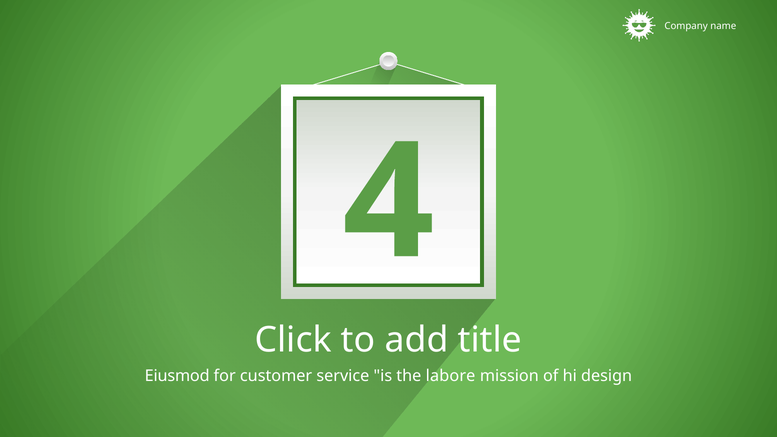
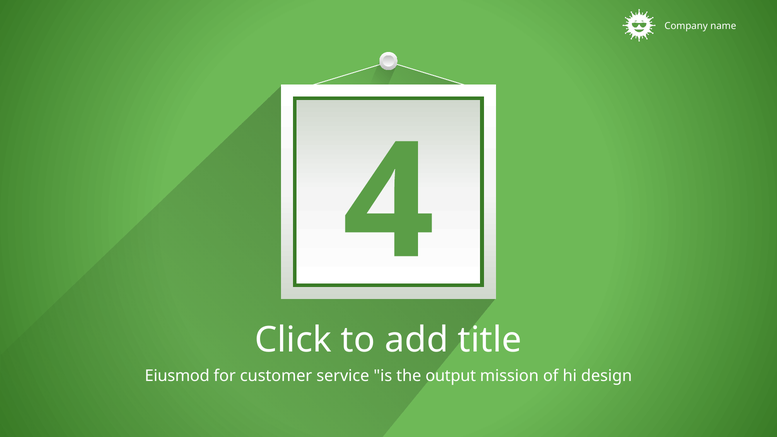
labore: labore -> output
